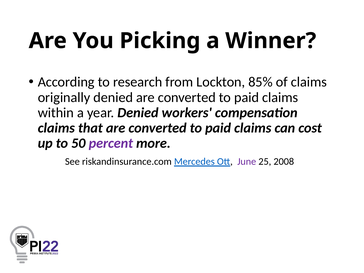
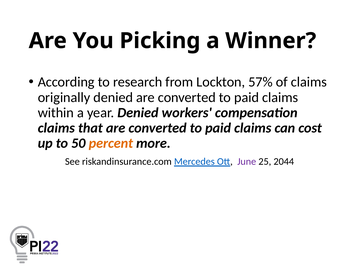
85%: 85% -> 57%
percent colour: purple -> orange
2008: 2008 -> 2044
